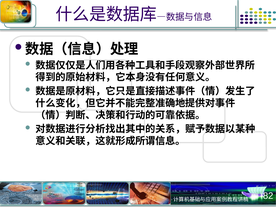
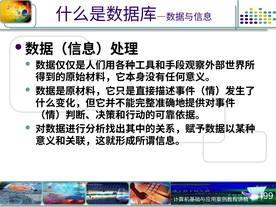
82: 82 -> 99
